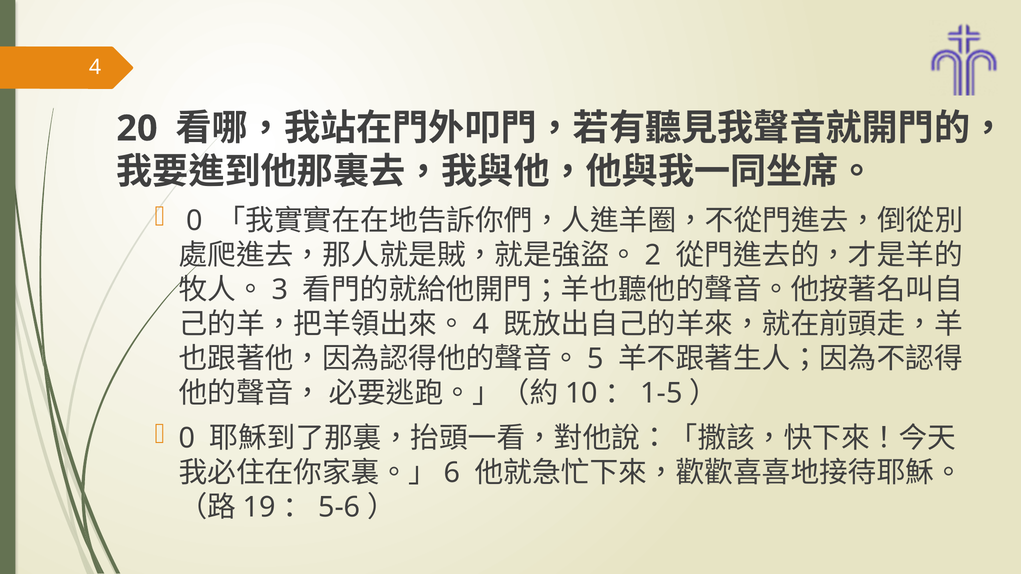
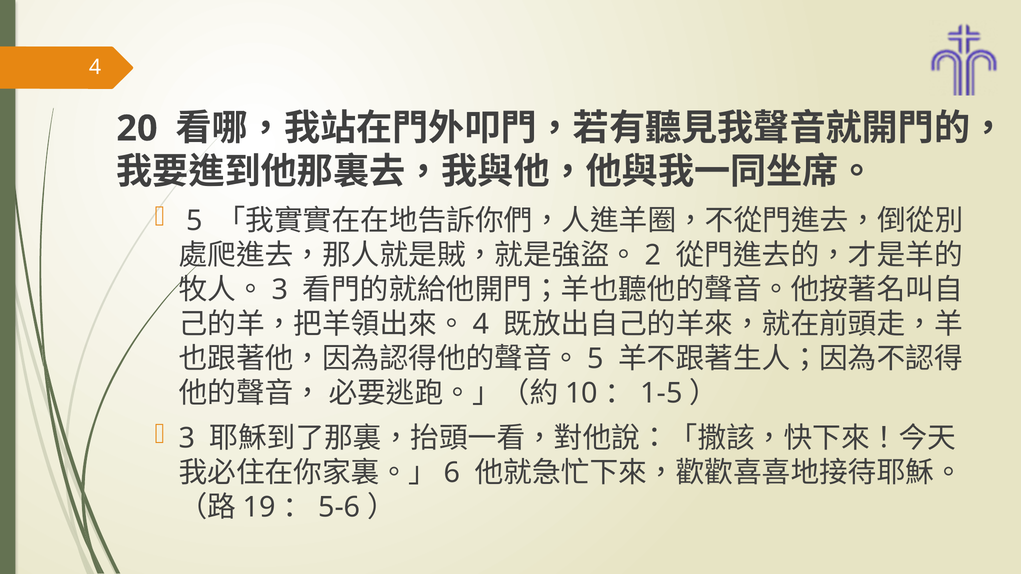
0 at (194, 221): 0 -> 5
0 at (187, 439): 0 -> 3
